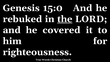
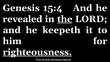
15:0: 15:0 -> 15:4
rebuked: rebuked -> revealed
covered: covered -> keepeth
righteousness underline: none -> present
